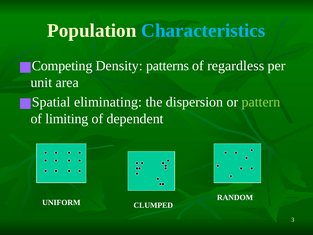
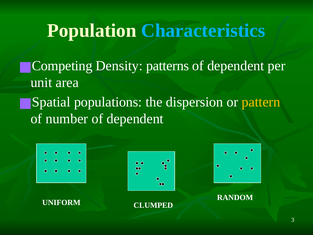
regardless at (236, 66): regardless -> dependent
eliminating: eliminating -> populations
pattern colour: light green -> yellow
limiting: limiting -> number
